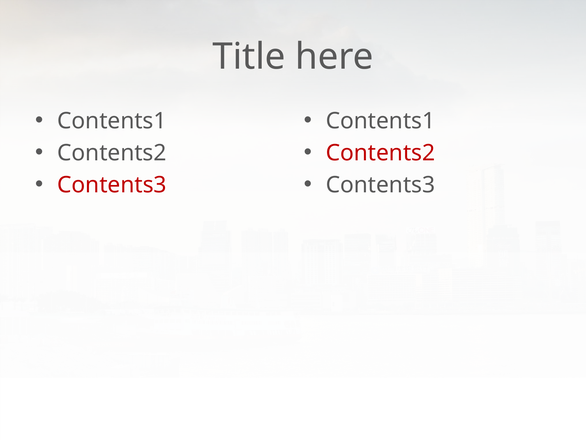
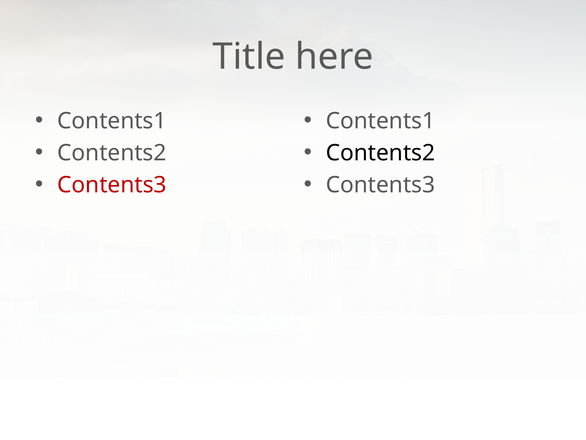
Contents2 at (380, 153) colour: red -> black
